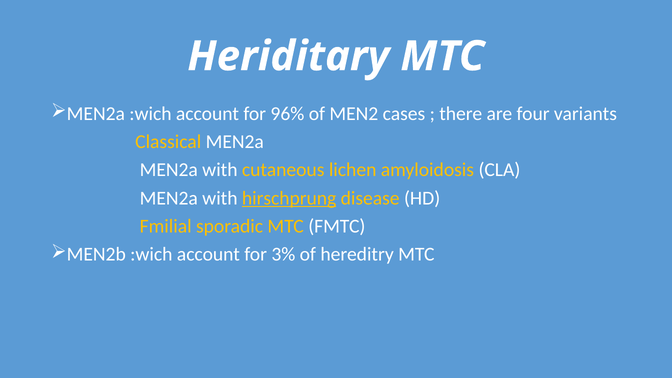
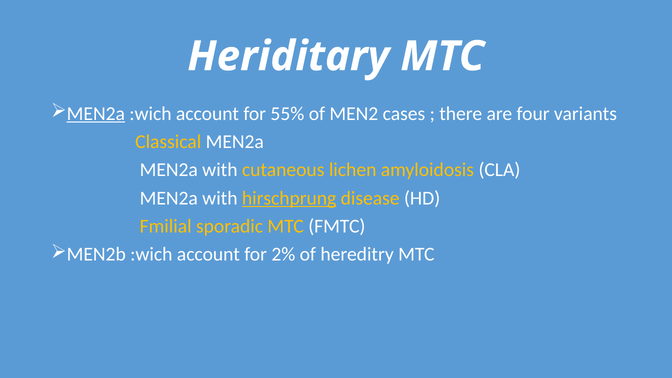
MEN2a at (96, 114) underline: none -> present
96%: 96% -> 55%
3%: 3% -> 2%
